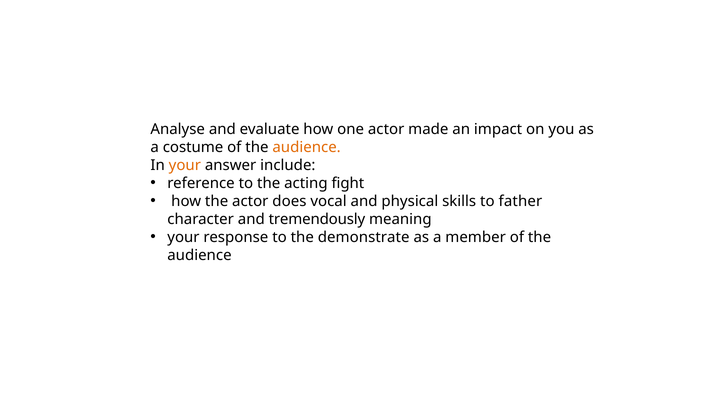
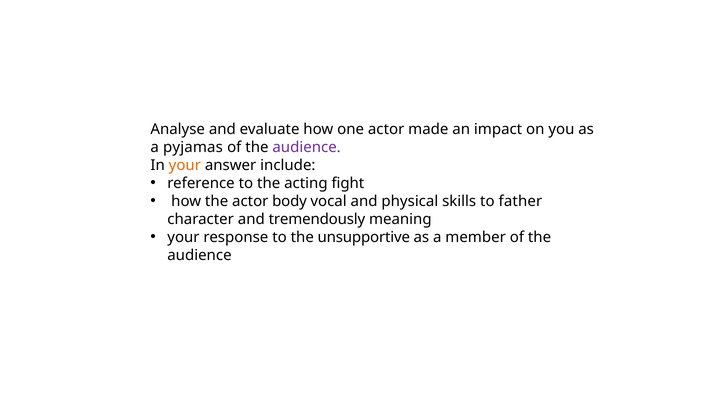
costume: costume -> pyjamas
audience at (307, 147) colour: orange -> purple
does: does -> body
demonstrate: demonstrate -> unsupportive
